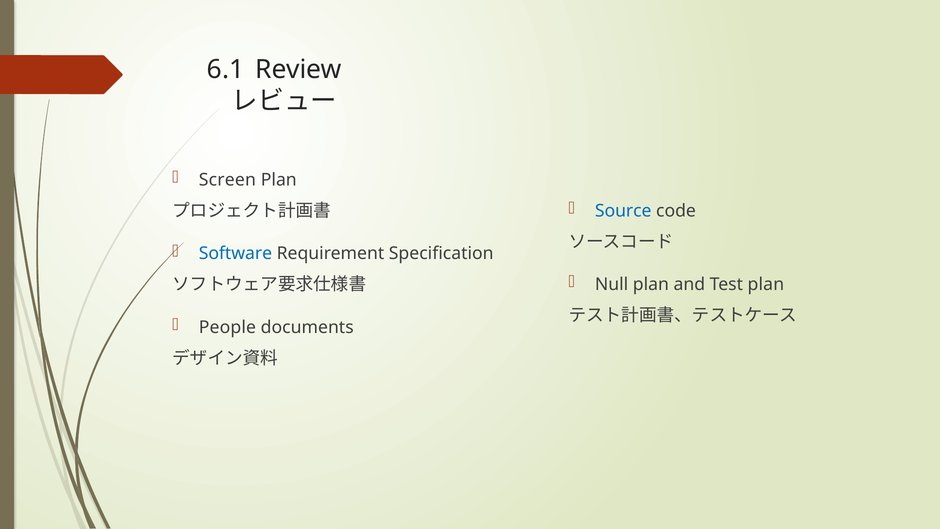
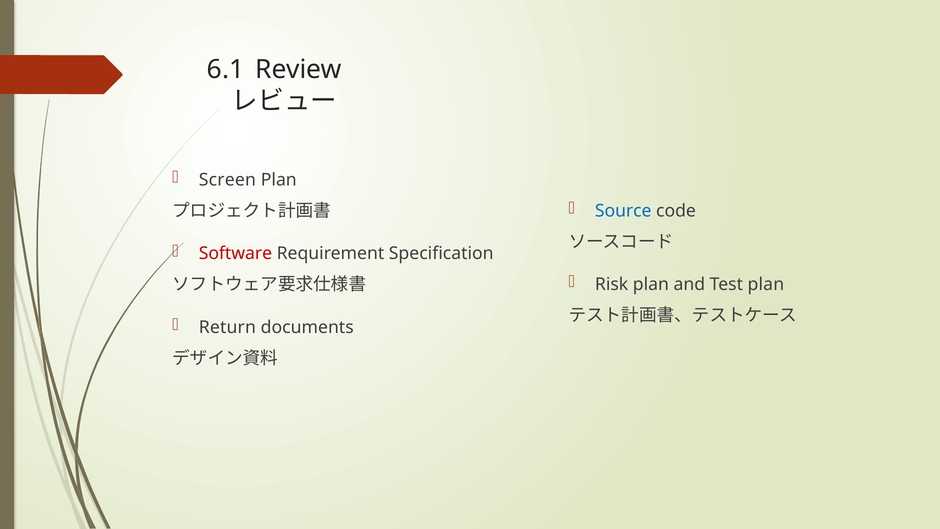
Software colour: blue -> red
Null: Null -> Risk
People: People -> Return
